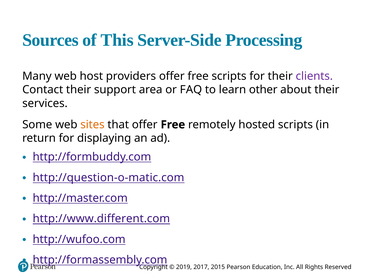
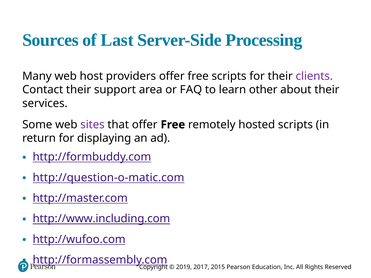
This: This -> Last
sites colour: orange -> purple
http://www.different.com: http://www.different.com -> http://www.including.com
